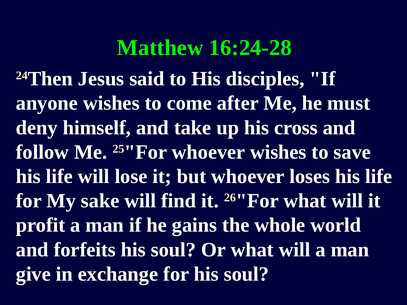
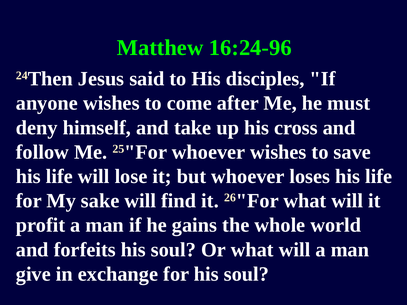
16:24-28: 16:24-28 -> 16:24-96
